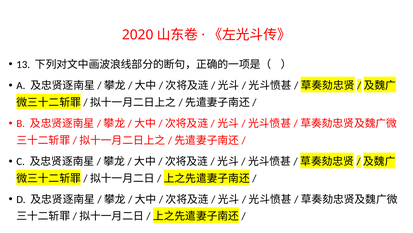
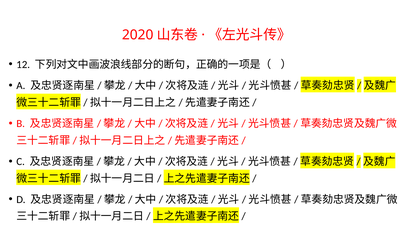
13: 13 -> 12
